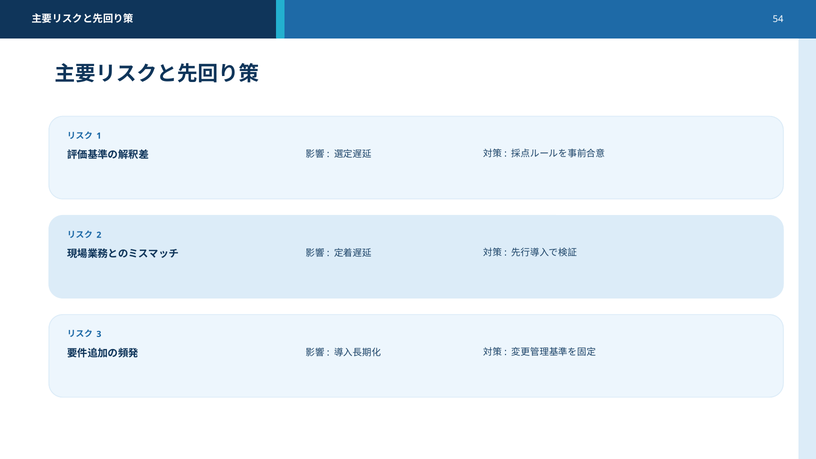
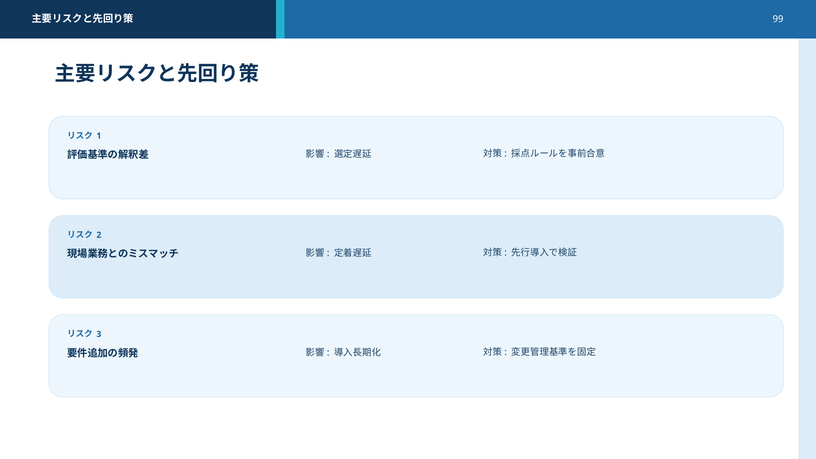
54: 54 -> 99
